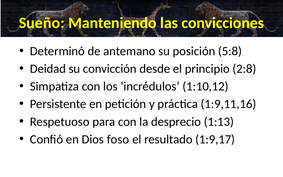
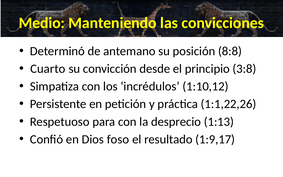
Sueño: Sueño -> Medio
5:8: 5:8 -> 8:8
Deidad: Deidad -> Cuarto
2:8: 2:8 -> 3:8
1:9,11,16: 1:9,11,16 -> 1:1,22,26
